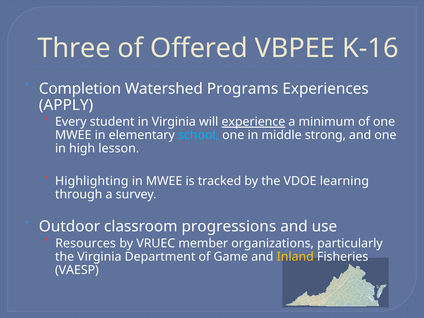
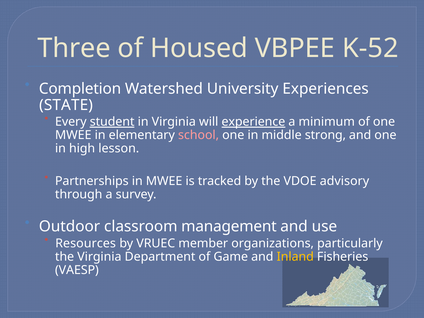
Offered: Offered -> Housed
K-16: K-16 -> K-52
Programs: Programs -> University
APPLY: APPLY -> STATE
student underline: none -> present
school colour: light blue -> pink
Highlighting: Highlighting -> Partnerships
learning: learning -> advisory
progressions: progressions -> management
